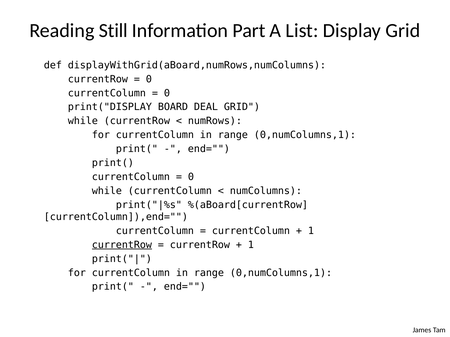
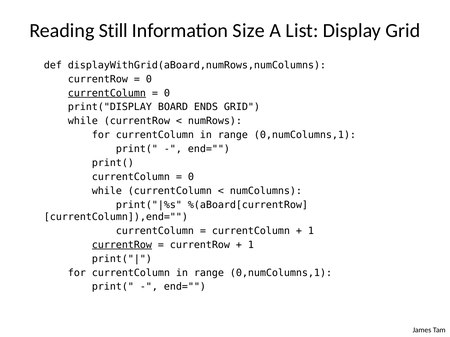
Part: Part -> Size
currentColumn at (107, 93) underline: none -> present
DEAL: DEAL -> ENDS
